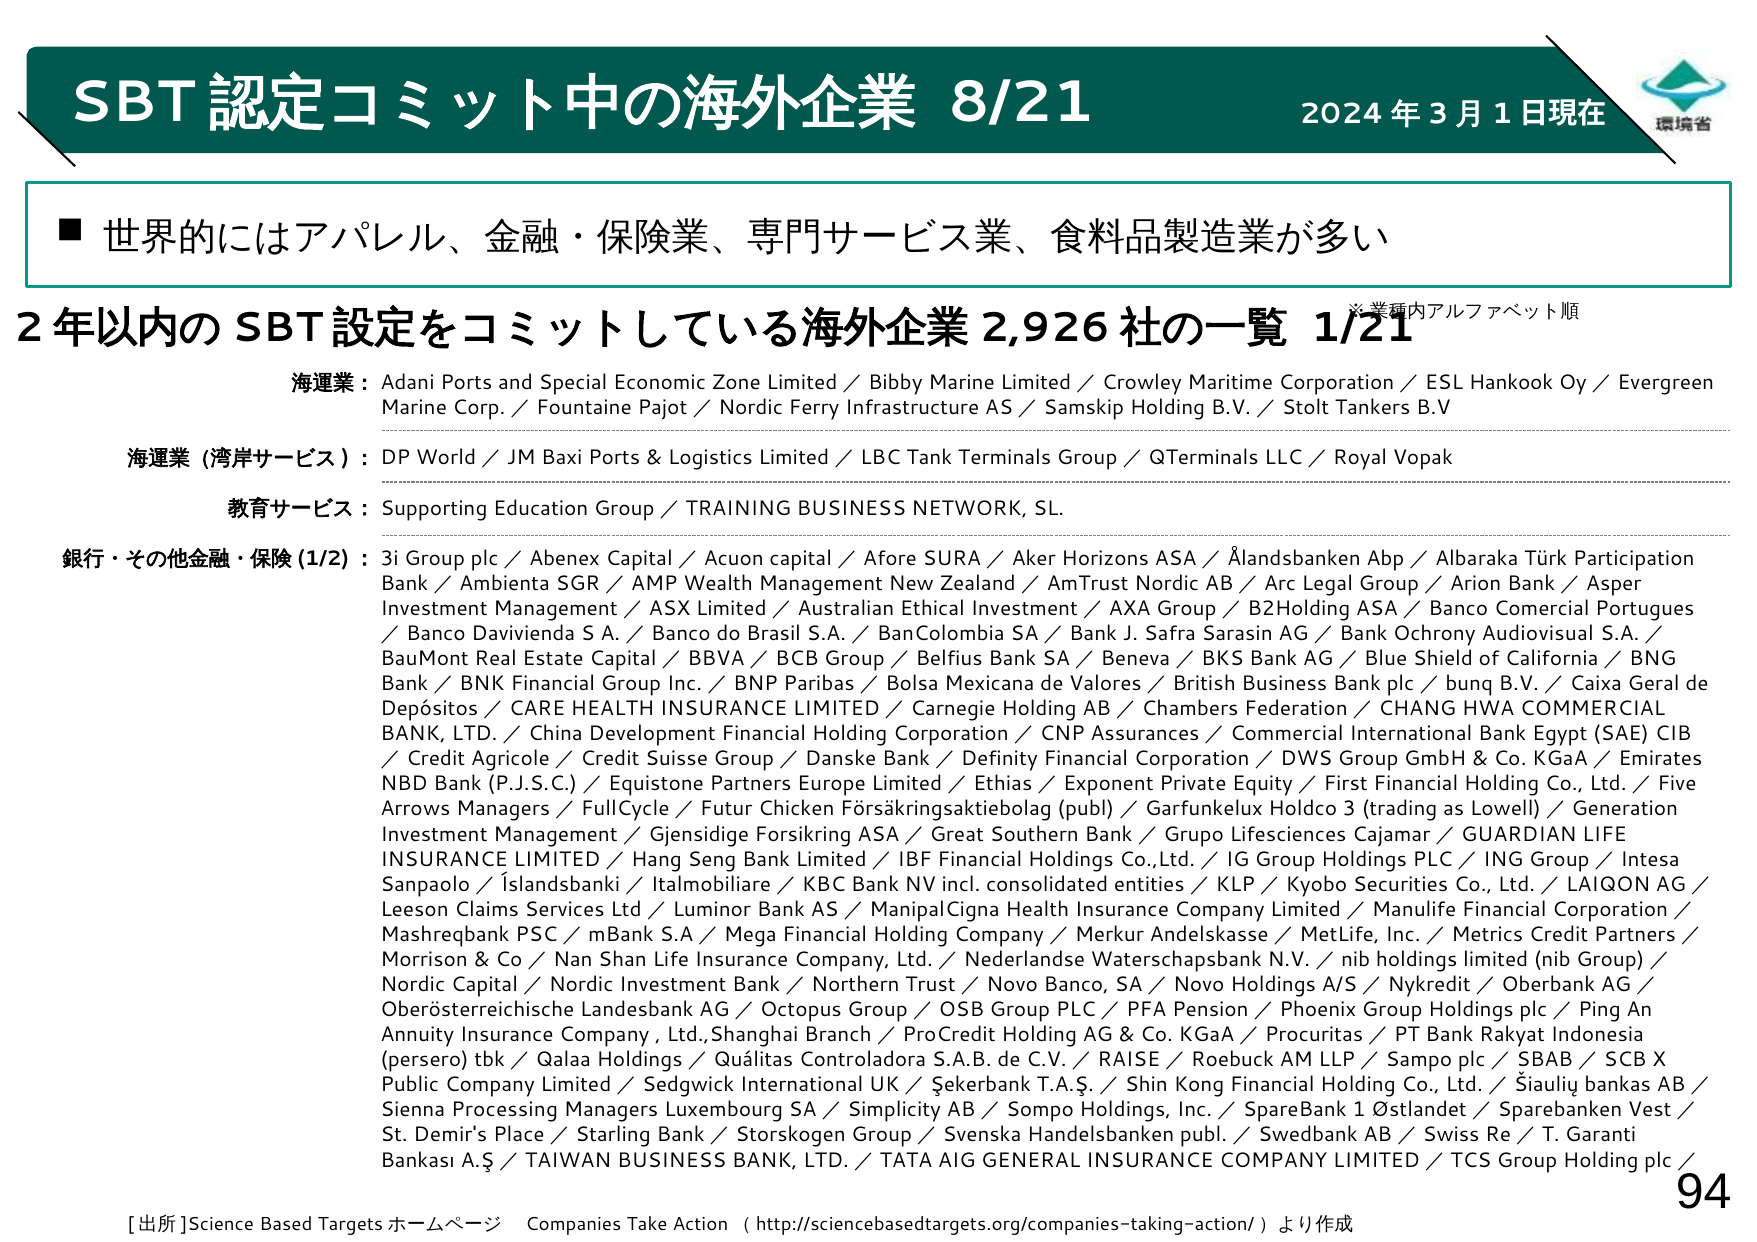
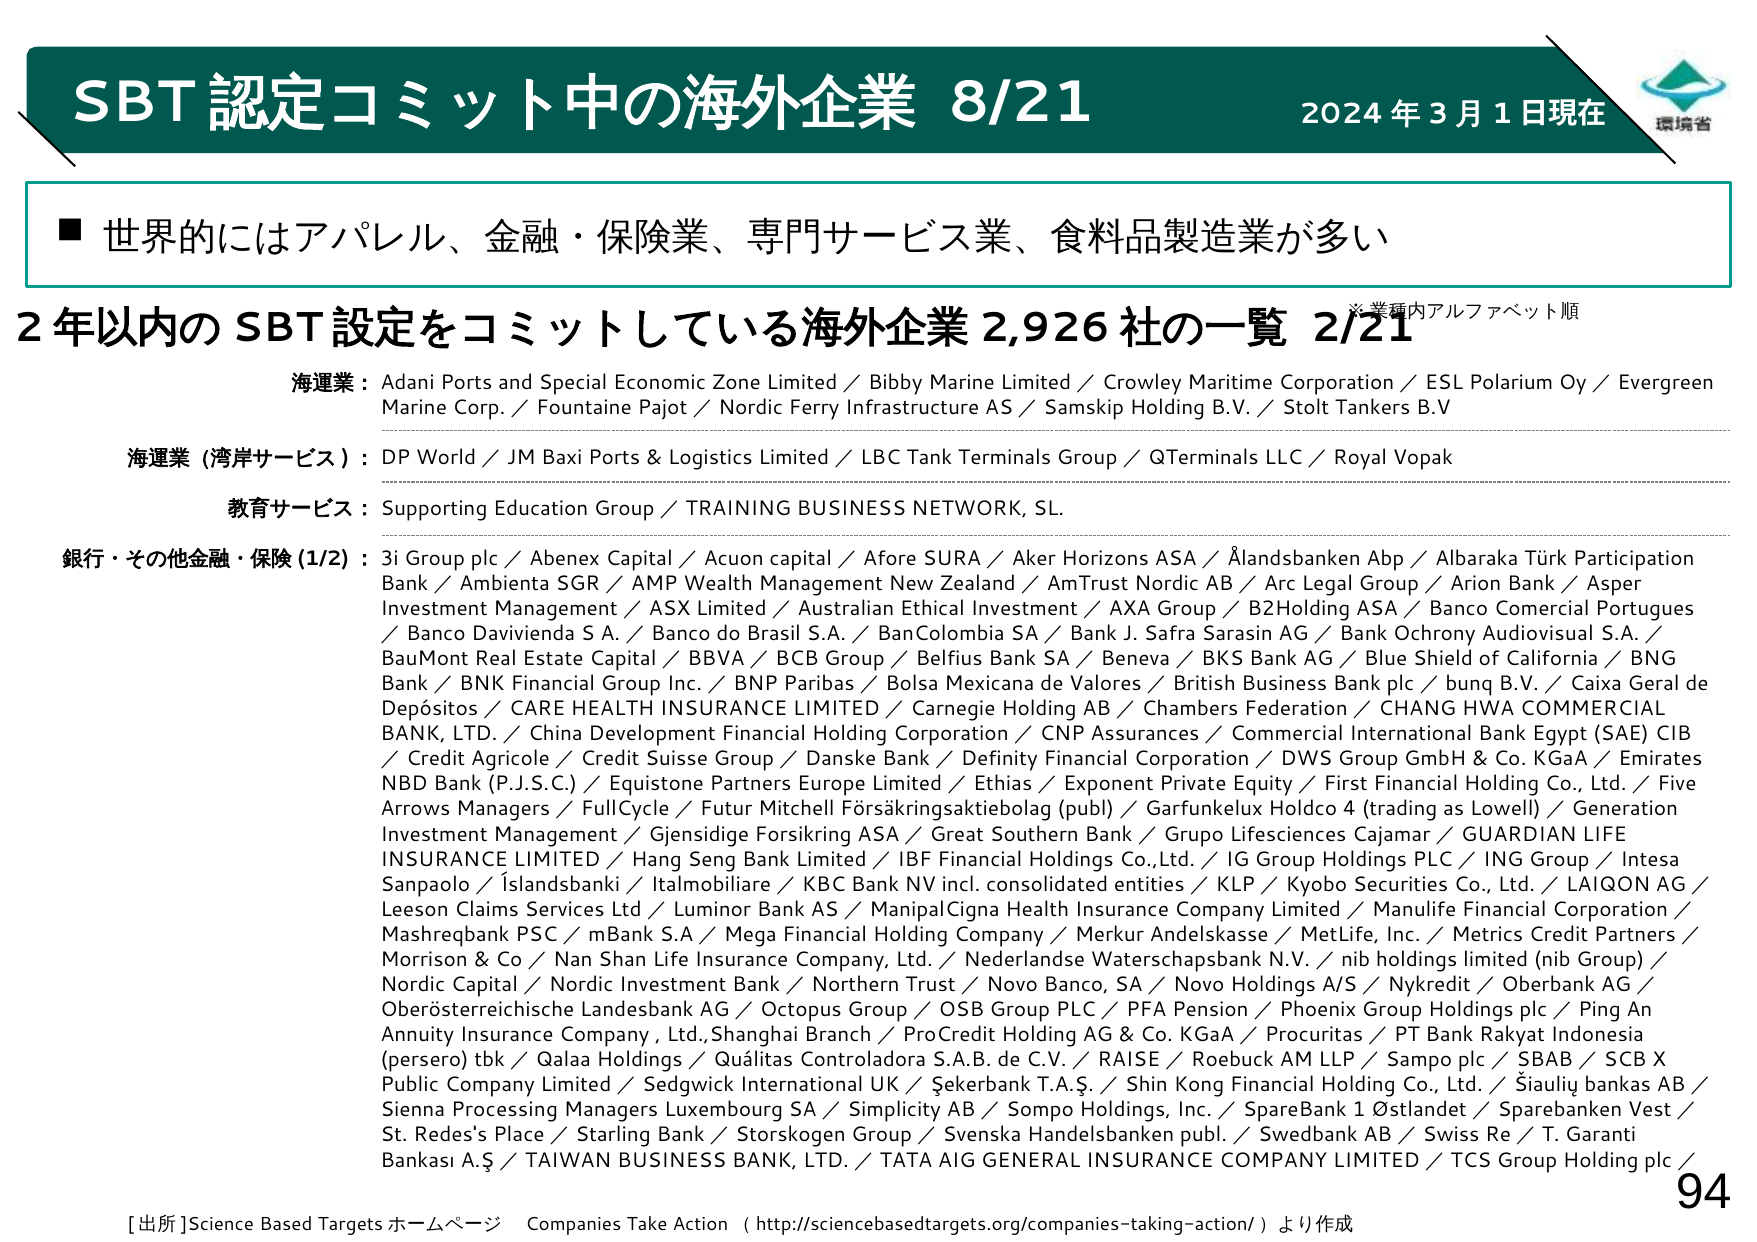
1/21: 1/21 -> 2/21
Hankook: Hankook -> Polarium
Chicken: Chicken -> Mitchell
3: 3 -> 4
Demir's: Demir's -> Redes's
